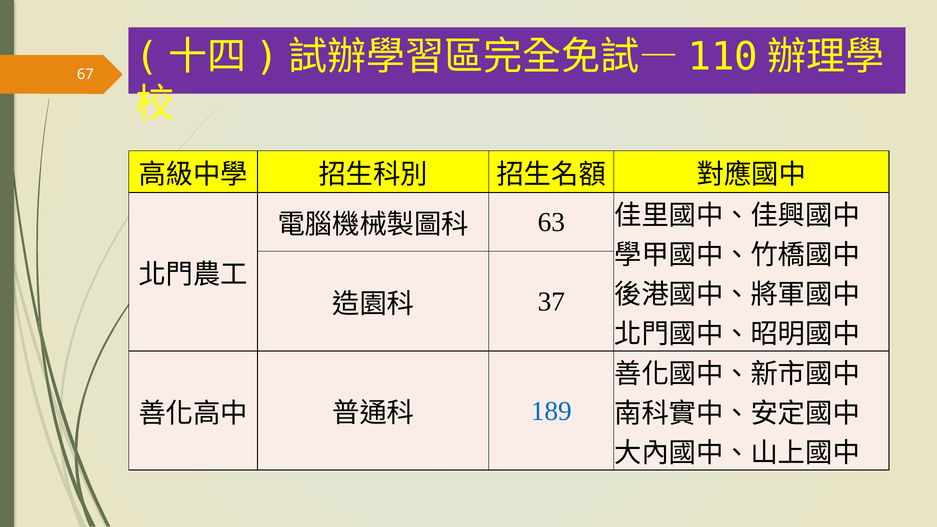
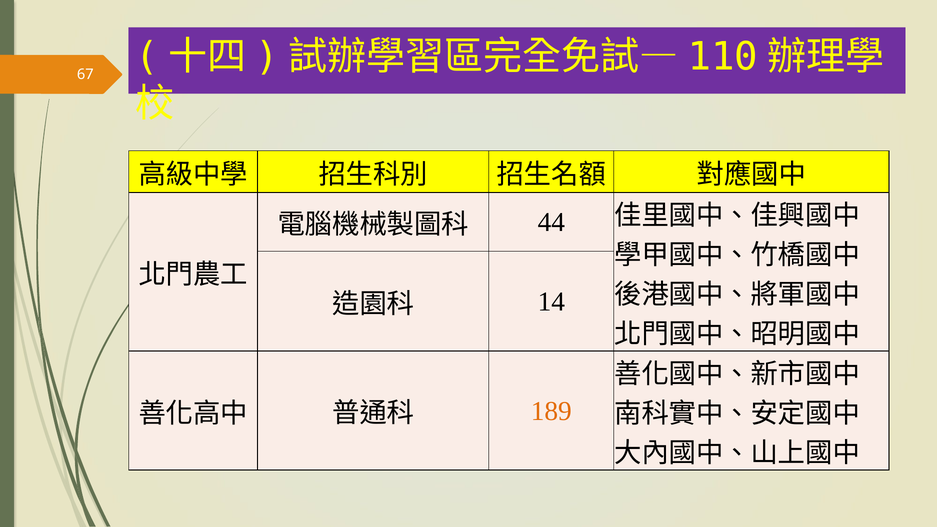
63: 63 -> 44
37: 37 -> 14
189 colour: blue -> orange
